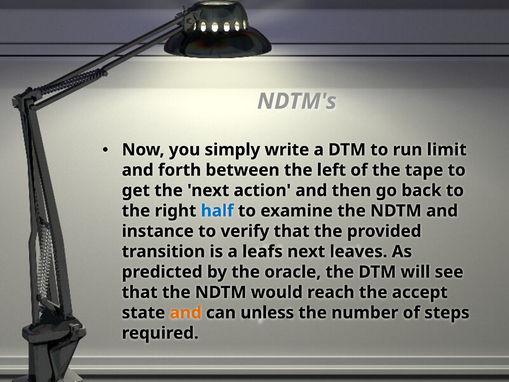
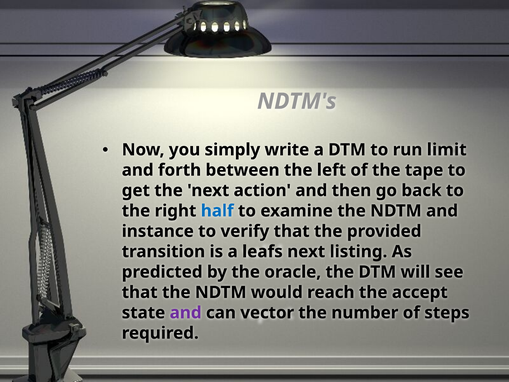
leaves: leaves -> listing
and at (186, 313) colour: orange -> purple
unless: unless -> vector
